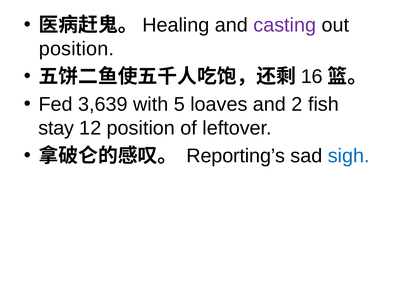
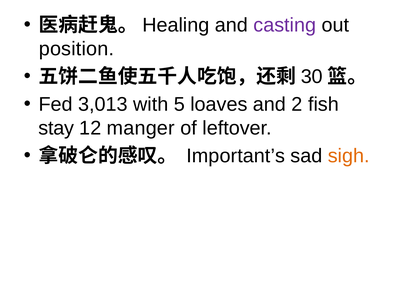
16: 16 -> 30
3,639: 3,639 -> 3,013
12 position: position -> manger
Reporting’s: Reporting’s -> Important’s
sigh colour: blue -> orange
